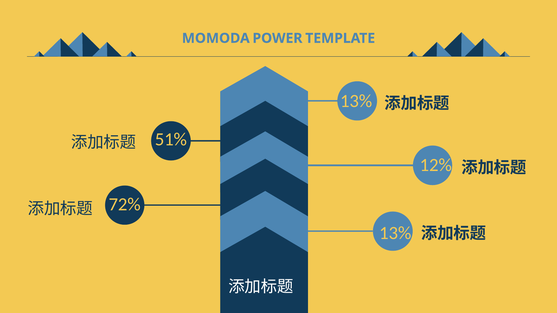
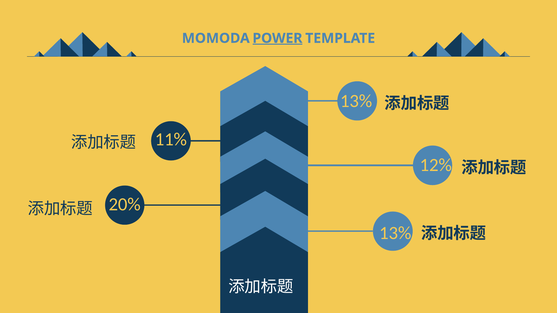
POWER underline: none -> present
51%: 51% -> 11%
72%: 72% -> 20%
